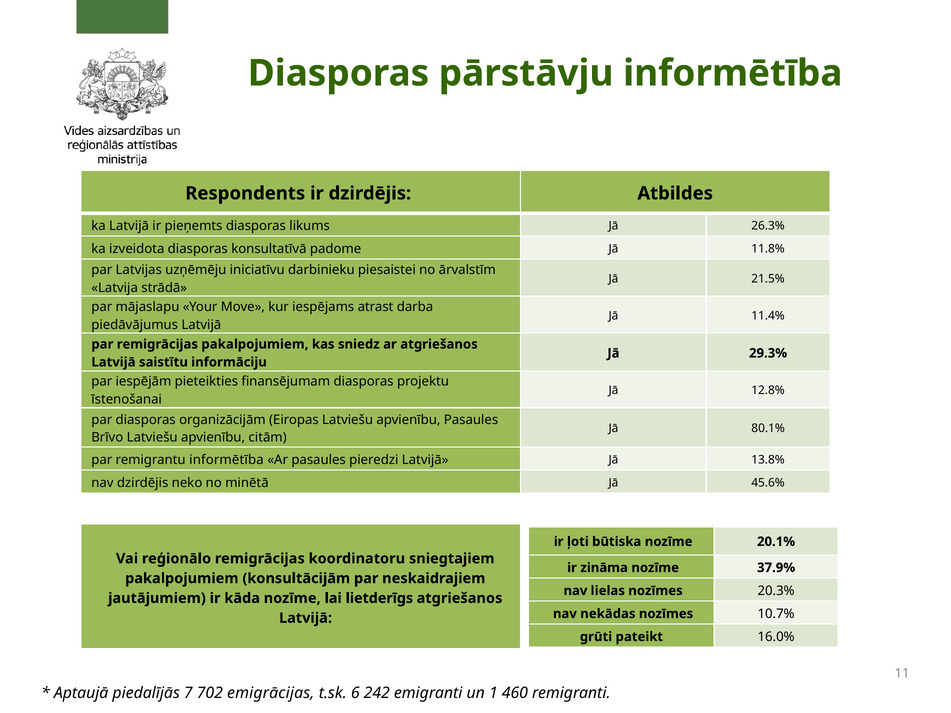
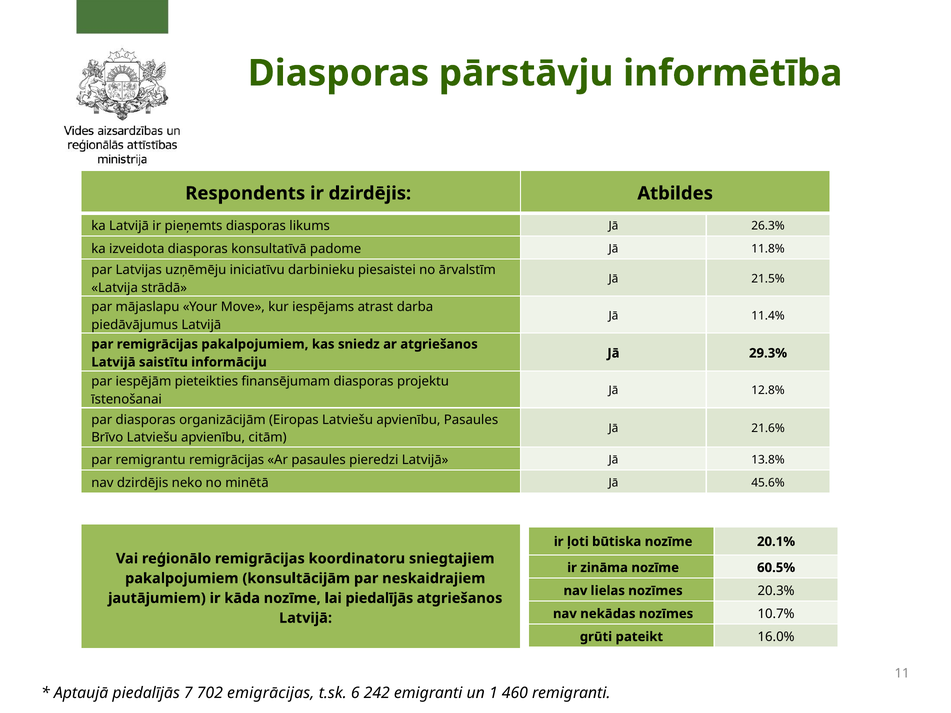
80.1%: 80.1% -> 21.6%
remigrantu informētība: informētība -> remigrācijas
37.9%: 37.9% -> 60.5%
lai lietderīgs: lietderīgs -> piedalījās
